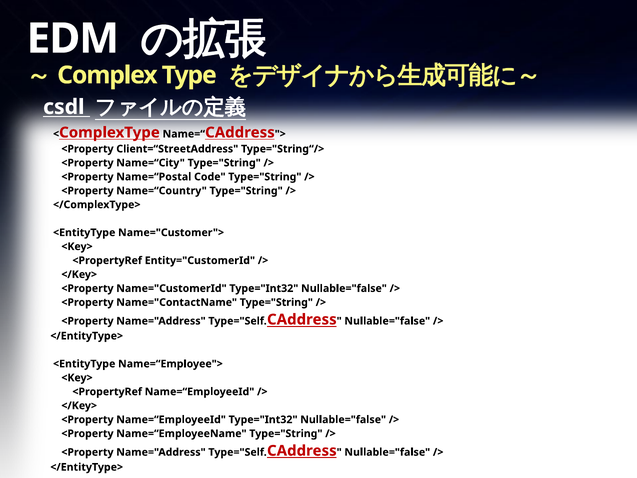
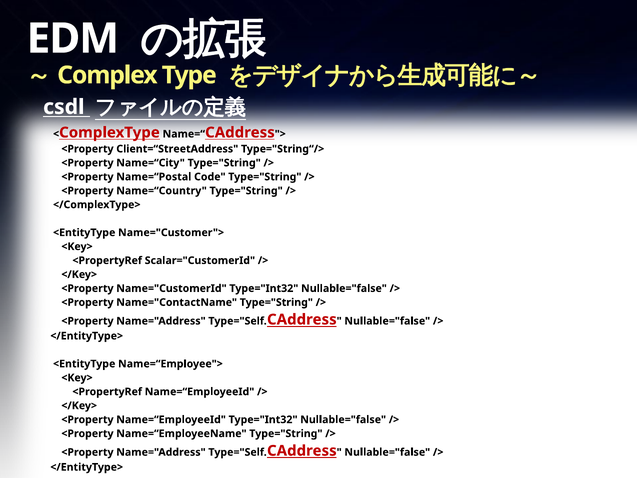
Entity="CustomerId: Entity="CustomerId -> Scalar="CustomerId
